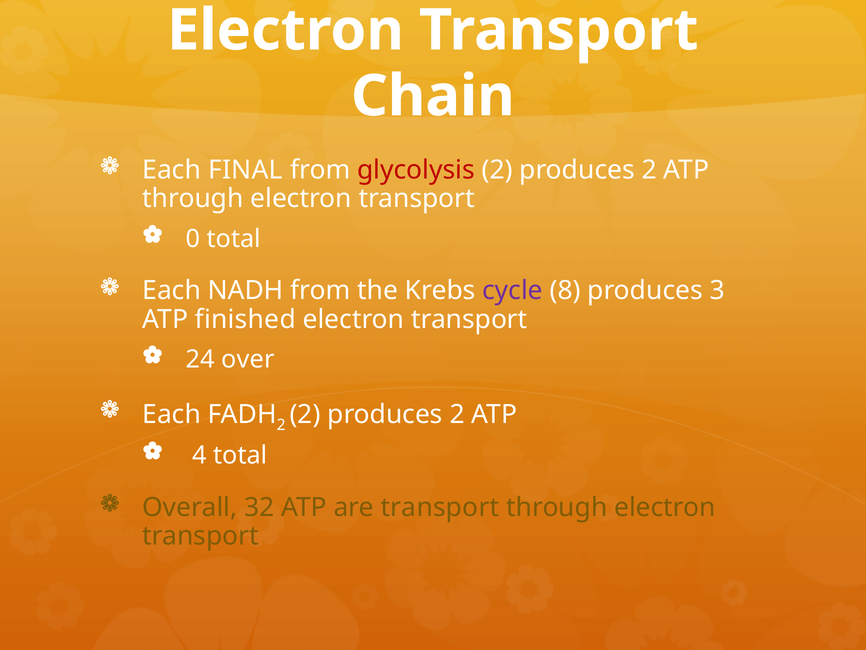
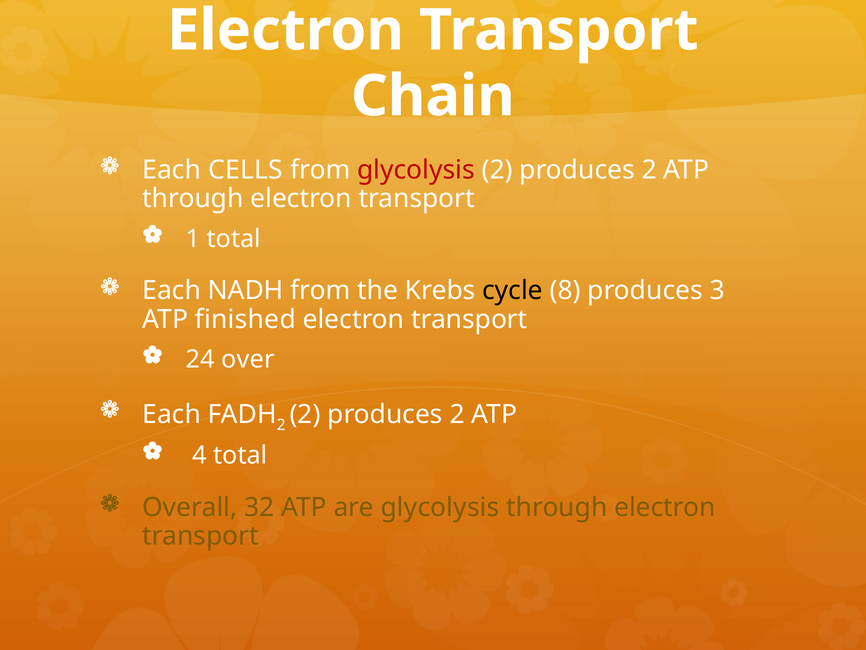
FINAL: FINAL -> CELLS
0: 0 -> 1
cycle colour: purple -> black
are transport: transport -> glycolysis
